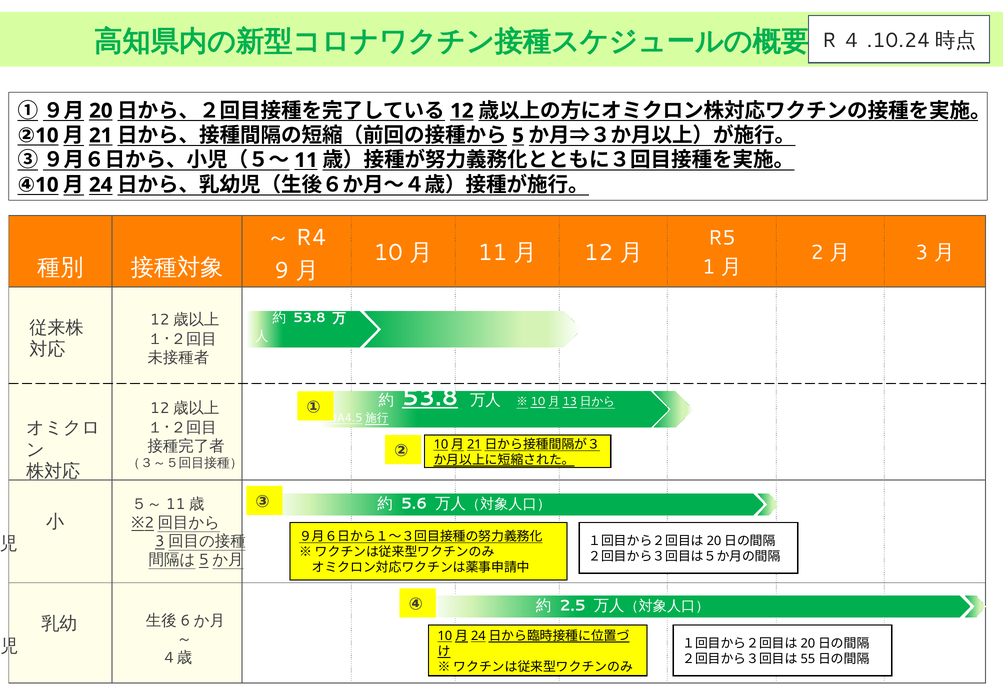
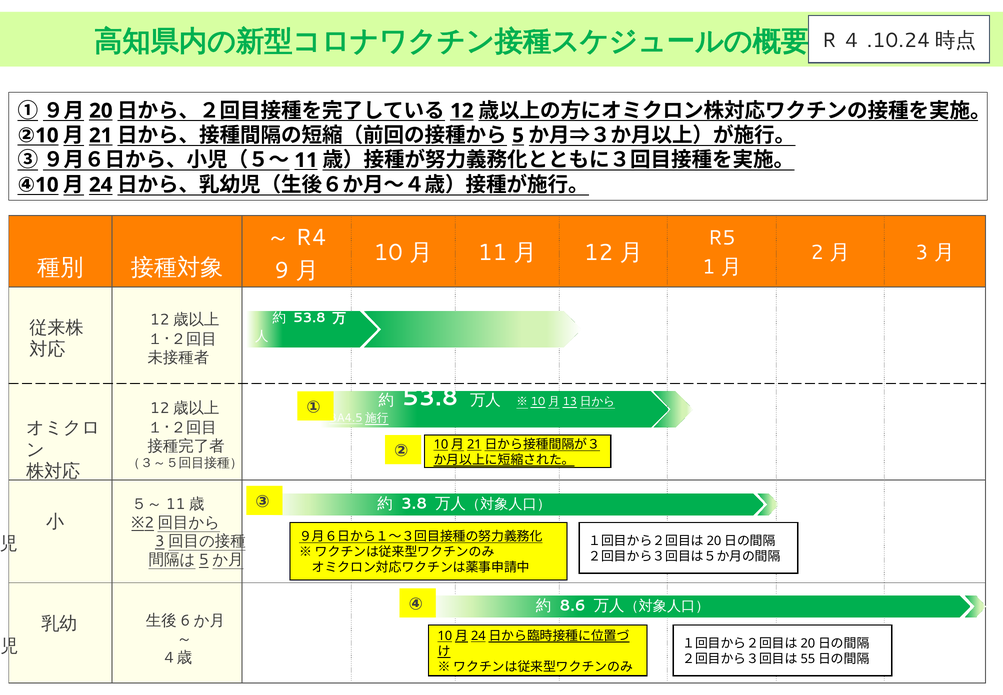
53.8 at (430, 397) underline: present -> none
5.6: 5.6 -> 3.8
2.5: 2.5 -> 8.6
